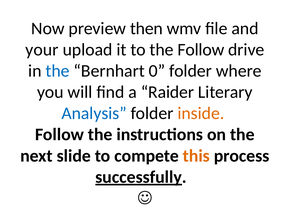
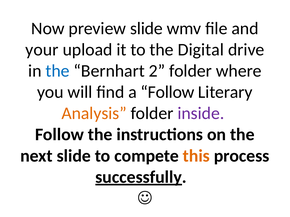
preview then: then -> slide
the Follow: Follow -> Digital
0: 0 -> 2
a Raider: Raider -> Follow
Analysis colour: blue -> orange
inside colour: orange -> purple
